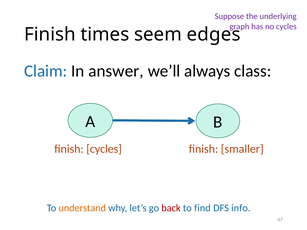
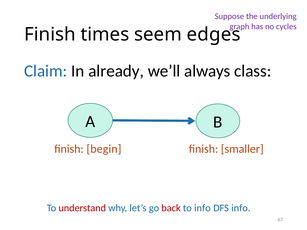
answer: answer -> already
finish cycles: cycles -> begin
understand colour: orange -> red
to find: find -> info
